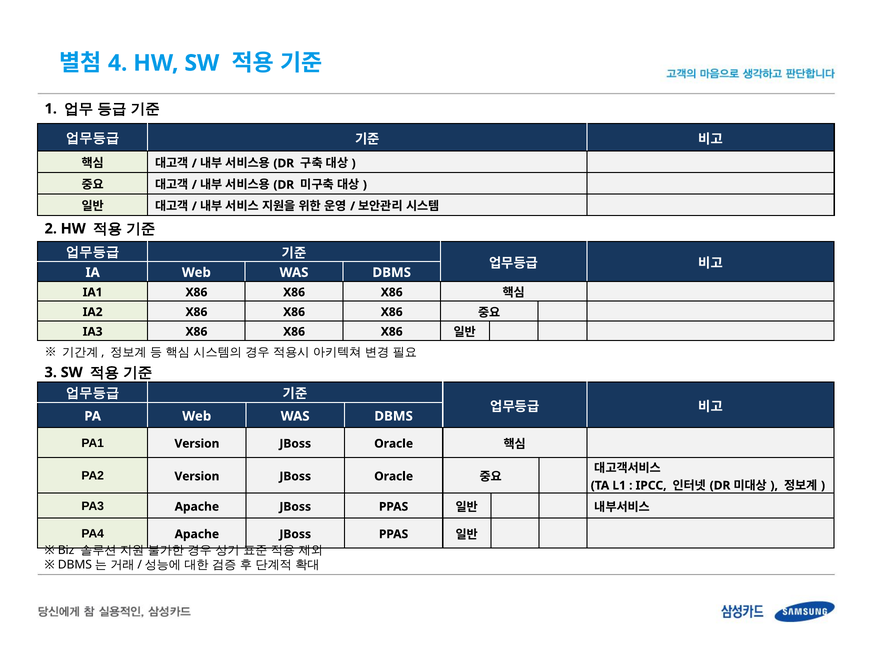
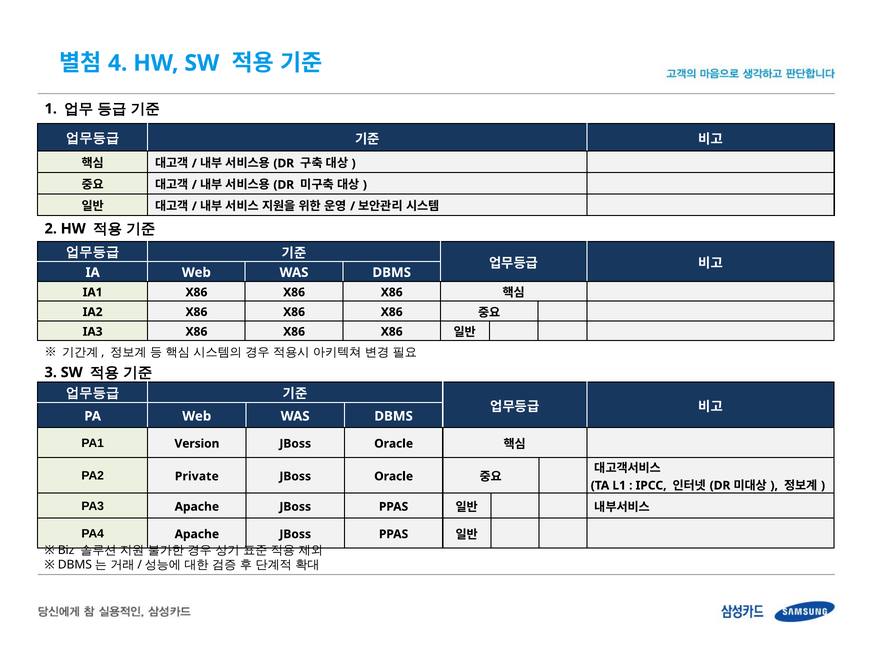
PA2 Version: Version -> Private
